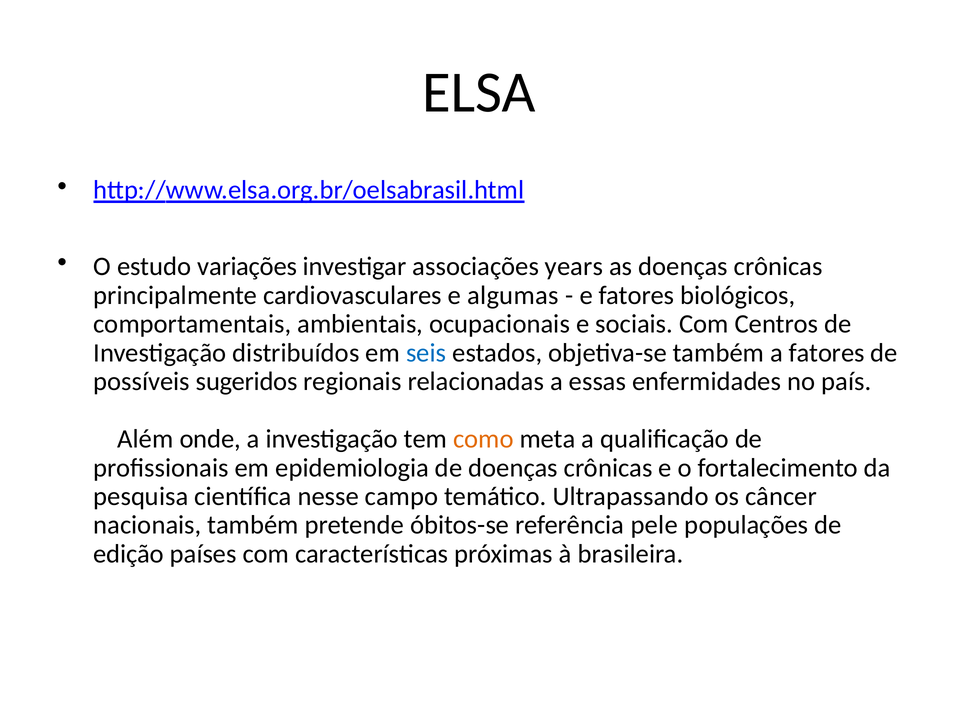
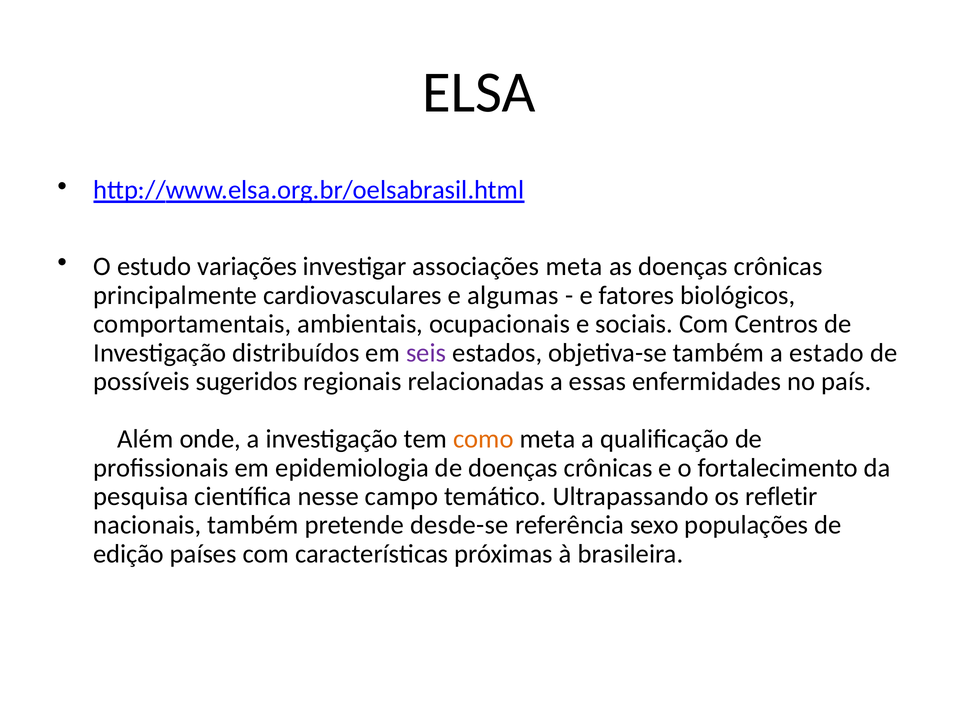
associações years: years -> meta
seis colour: blue -> purple
a fatores: fatores -> estado
câncer: câncer -> refletir
óbitos-se: óbitos-se -> desde-se
pele: pele -> sexo
